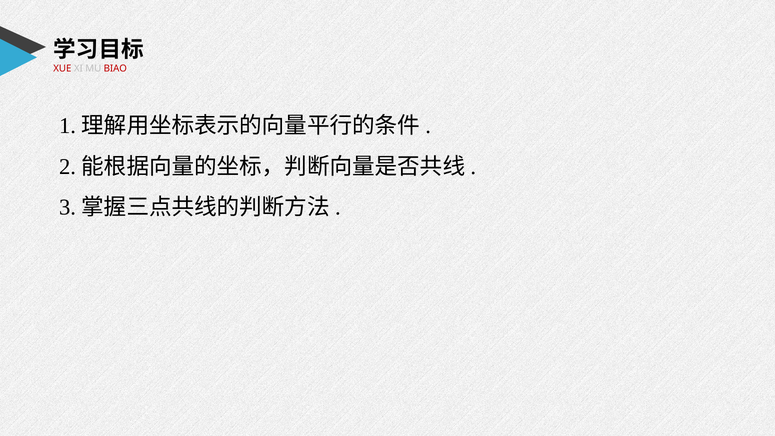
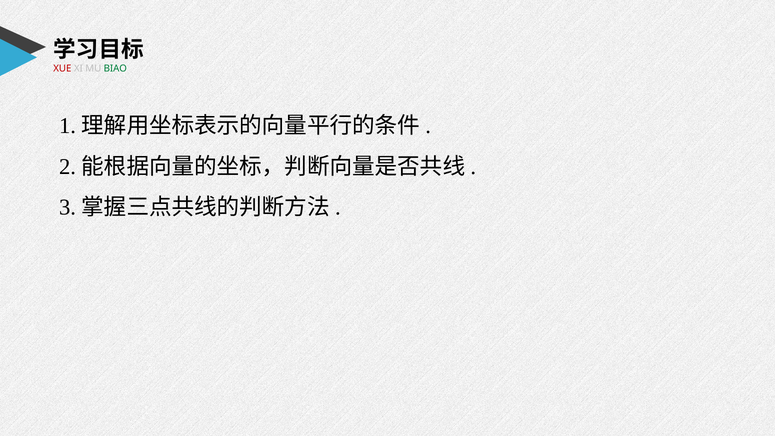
BIAO colour: red -> green
